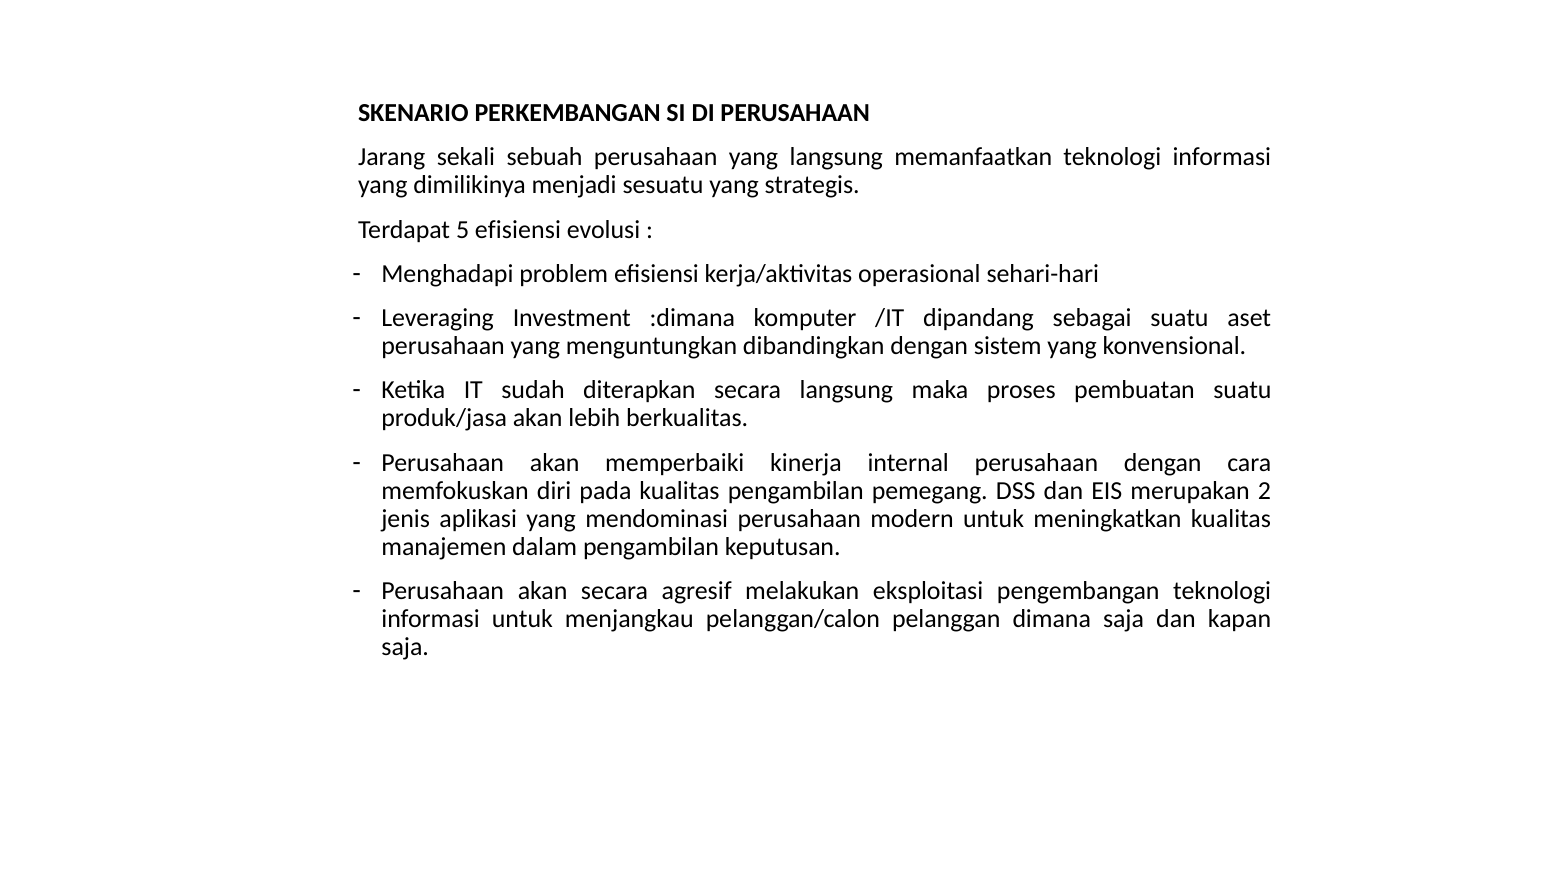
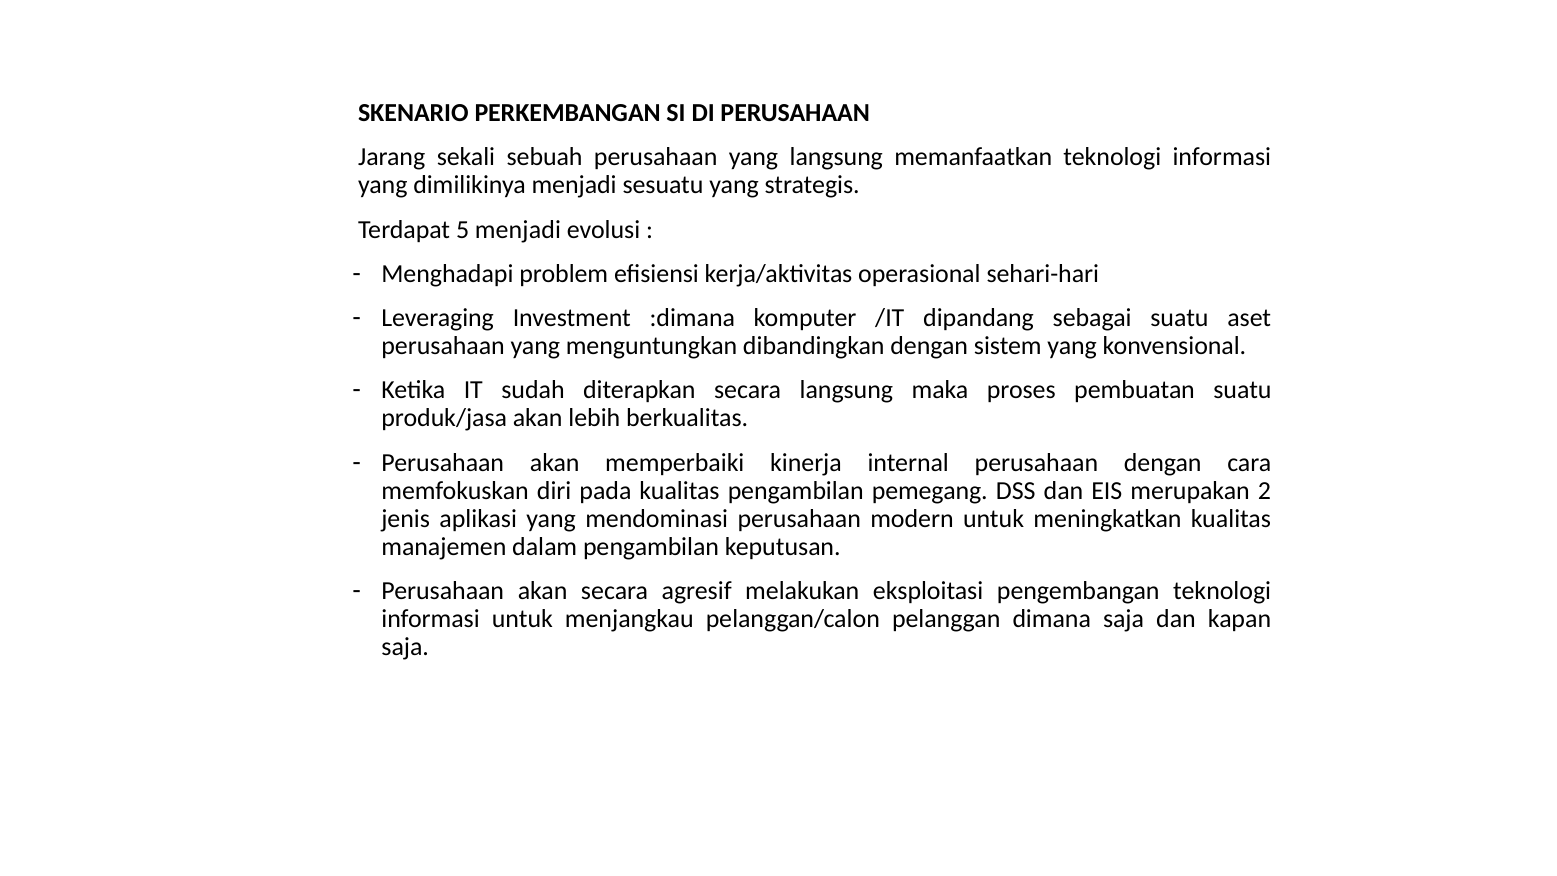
5 efisiensi: efisiensi -> menjadi
